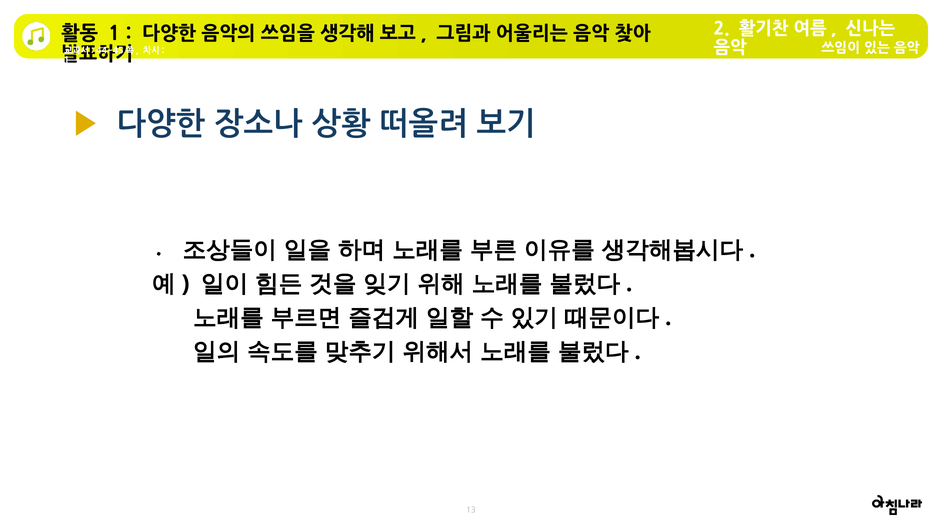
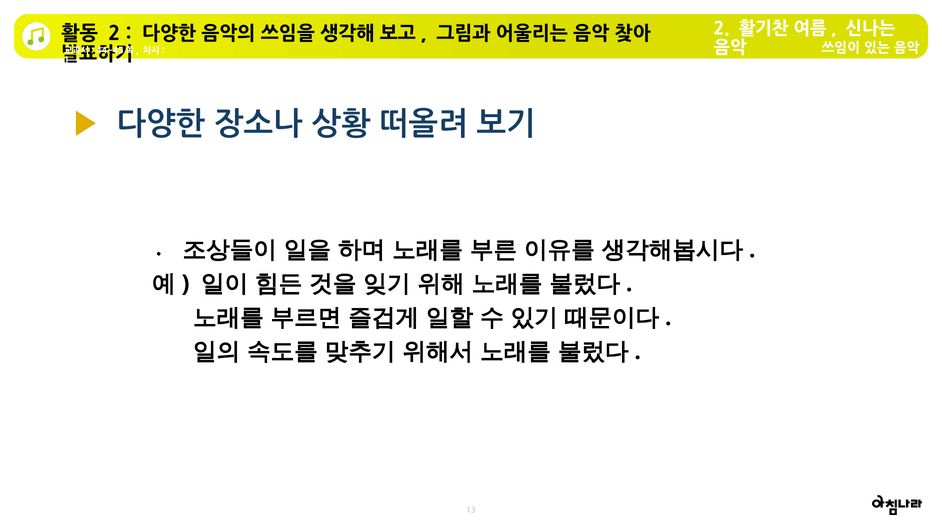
1 at (114, 34): 1 -> 2
